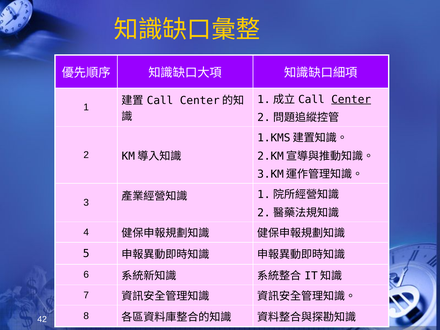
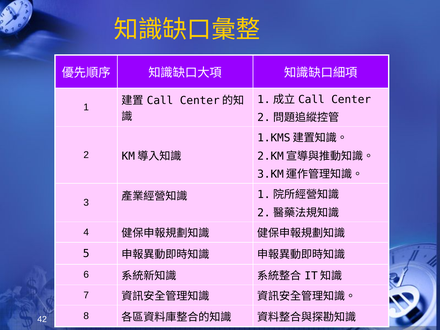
Center underline: present -> none
